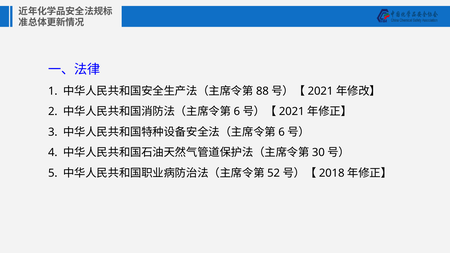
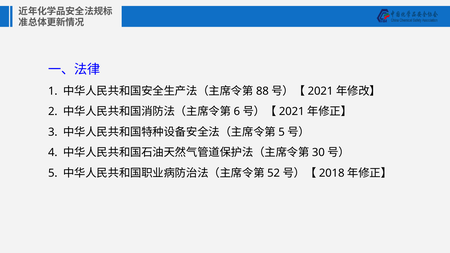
6 at (282, 132): 6 -> 5
